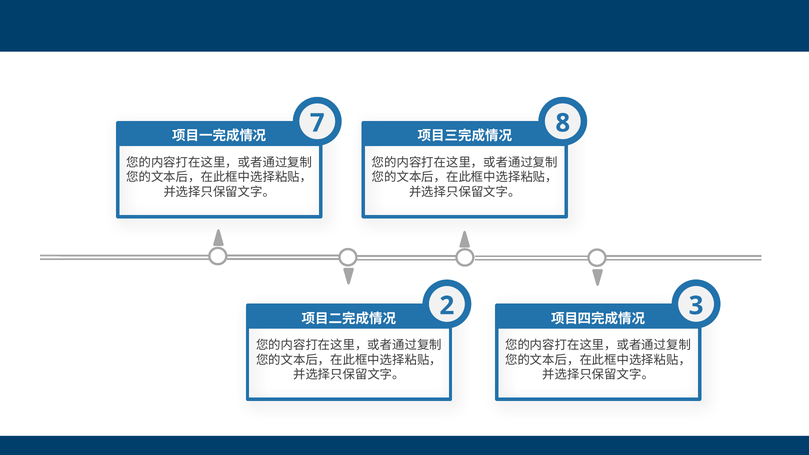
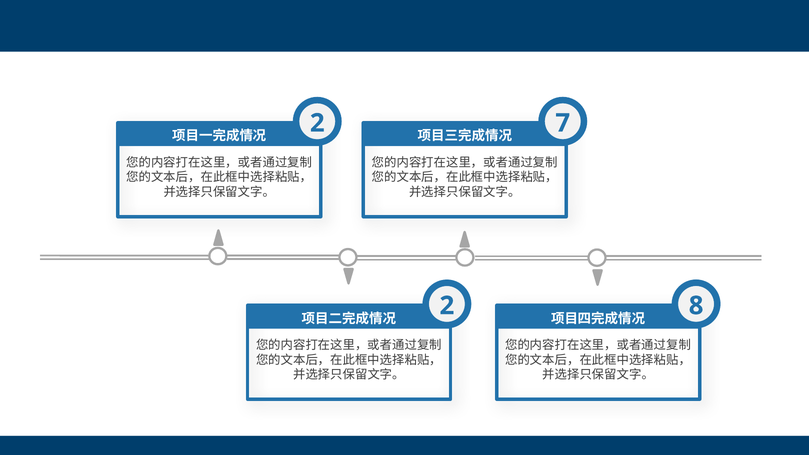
7 at (317, 123): 7 -> 2
8: 8 -> 7
3: 3 -> 8
